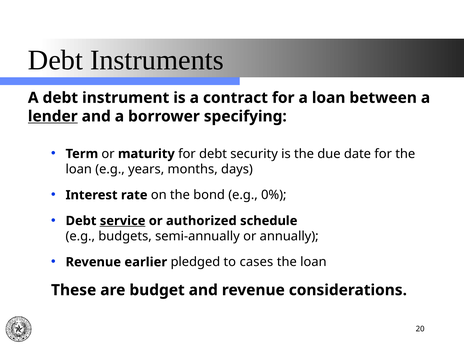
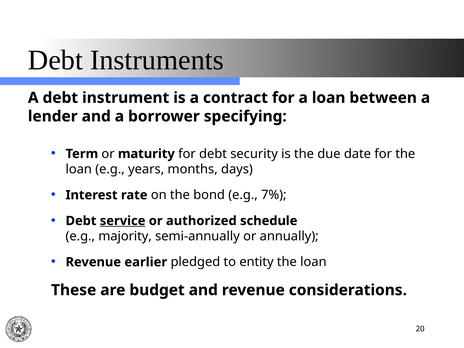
lender underline: present -> none
0%: 0% -> 7%
budgets: budgets -> majority
cases: cases -> entity
